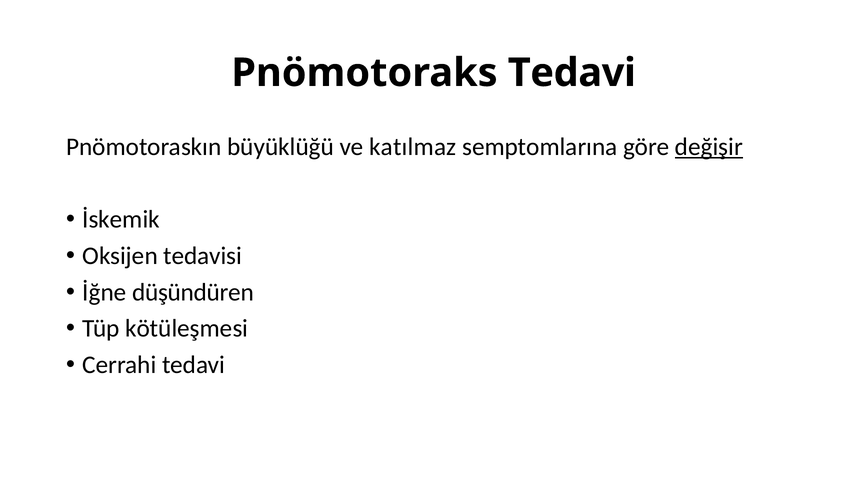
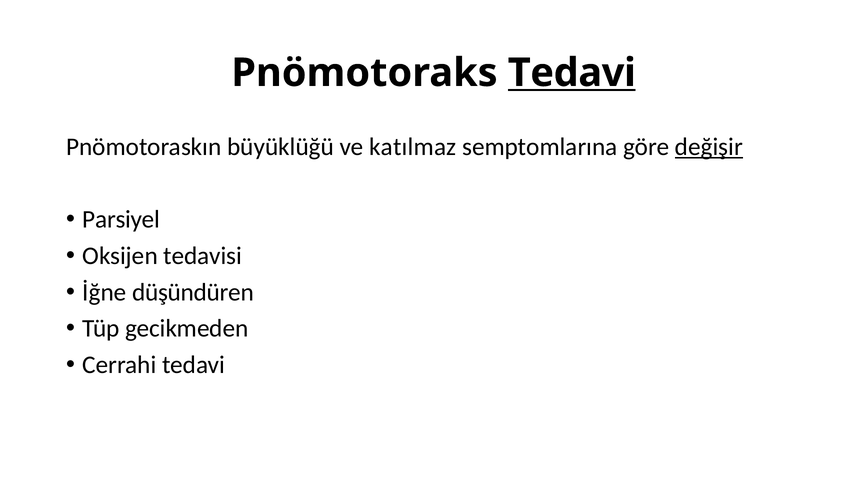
Tedavi at (572, 73) underline: none -> present
İskemik: İskemik -> Parsiyel
kötüleşmesi: kötüleşmesi -> gecikmeden
